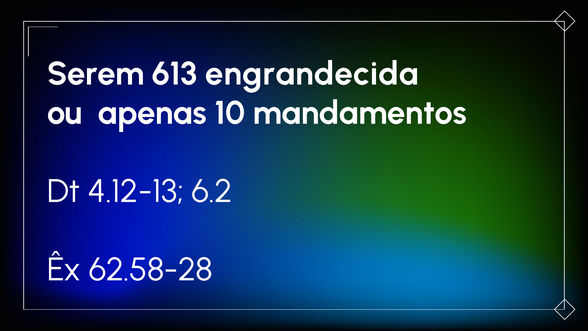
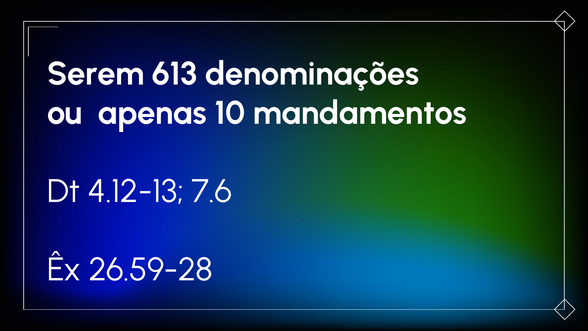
engrandecida: engrandecida -> denominações
6.2: 6.2 -> 7.6
62.58-28: 62.58-28 -> 26.59-28
